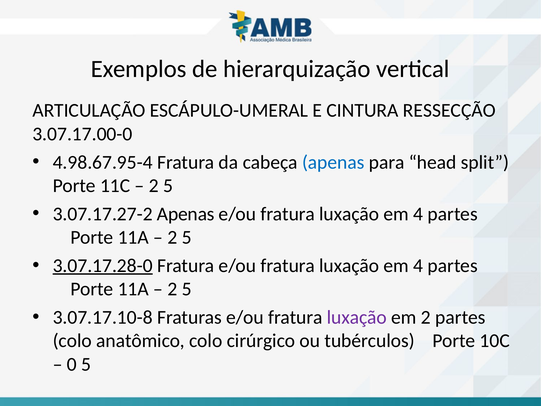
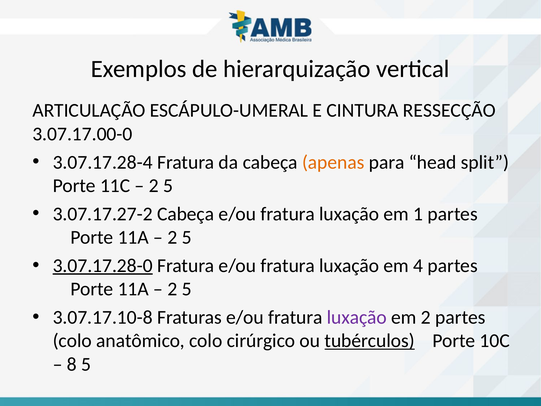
4.98.67.95-4: 4.98.67.95-4 -> 3.07.17.28-4
apenas at (333, 162) colour: blue -> orange
3.07.17.27-2 Apenas: Apenas -> Cabeça
4 at (418, 214): 4 -> 1
tubérculos underline: none -> present
0: 0 -> 8
